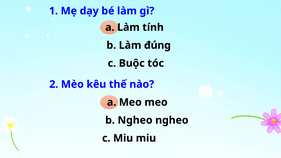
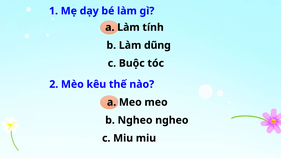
đúng: đúng -> dũng
